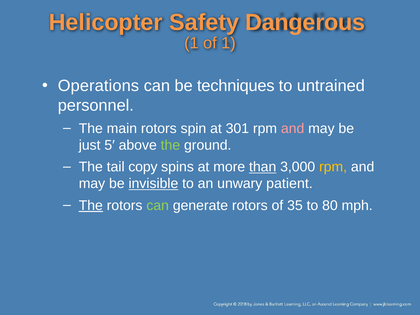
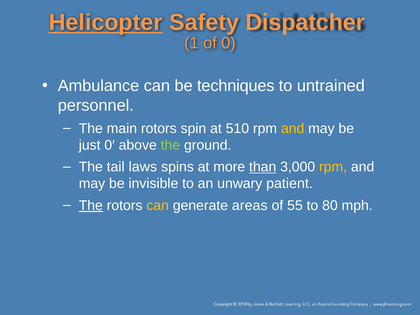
Helicopter underline: none -> present
Dangerous: Dangerous -> Dispatcher
of 1: 1 -> 0
Operations: Operations -> Ambulance
301: 301 -> 510
and at (293, 128) colour: pink -> yellow
5′: 5′ -> 0′
copy: copy -> laws
invisible underline: present -> none
can at (158, 205) colour: light green -> yellow
generate rotors: rotors -> areas
35: 35 -> 55
